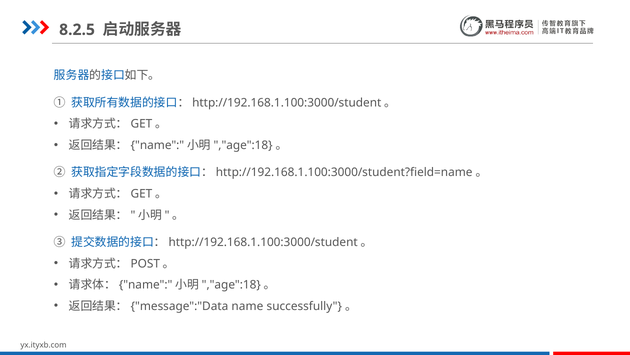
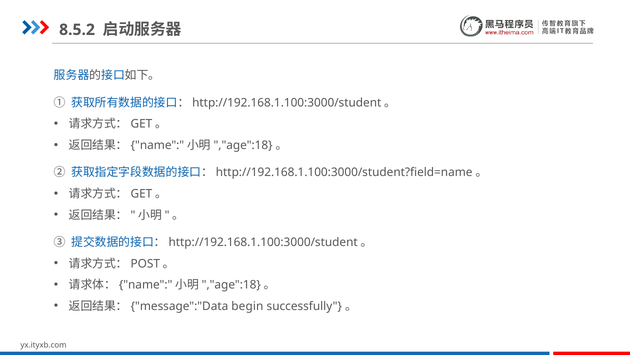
8.2.5: 8.2.5 -> 8.5.2
name: name -> begin
